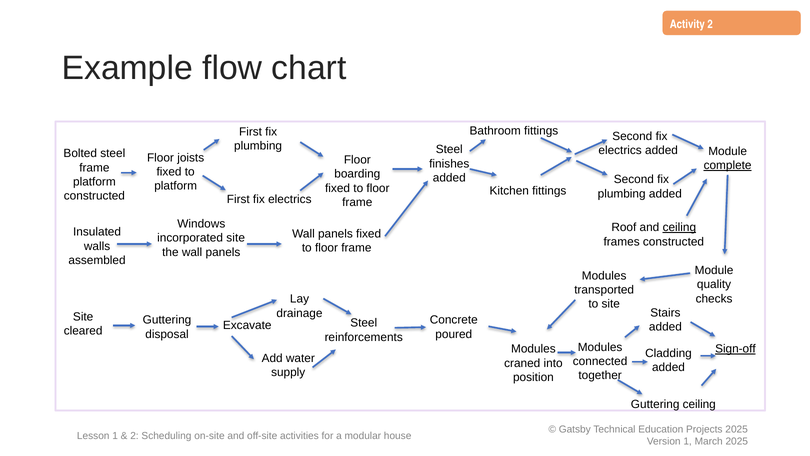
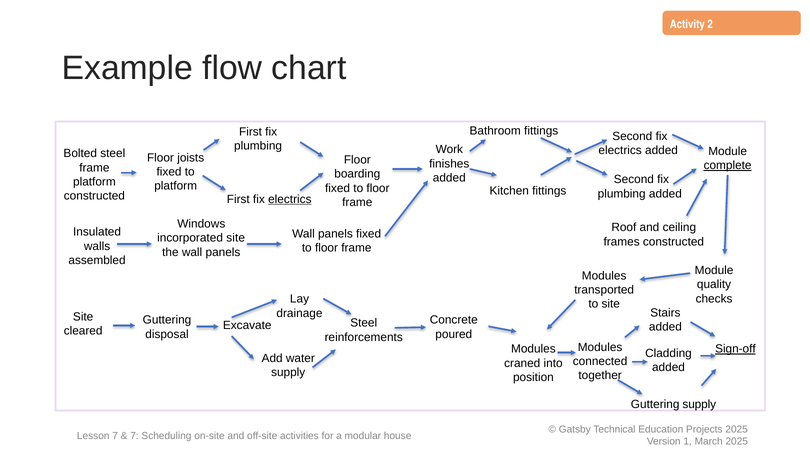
Steel at (449, 149): Steel -> Work
electrics at (290, 199) underline: none -> present
ceiling at (679, 227) underline: present -> none
Guttering ceiling: ceiling -> supply
Lesson 1: 1 -> 7
2 at (134, 436): 2 -> 7
